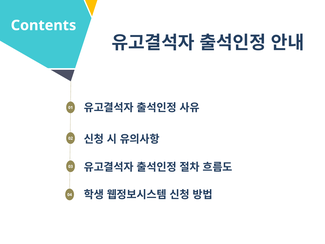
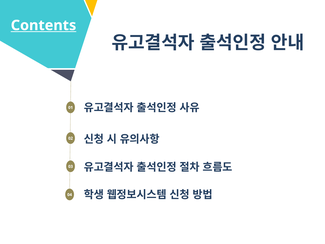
Contents underline: none -> present
